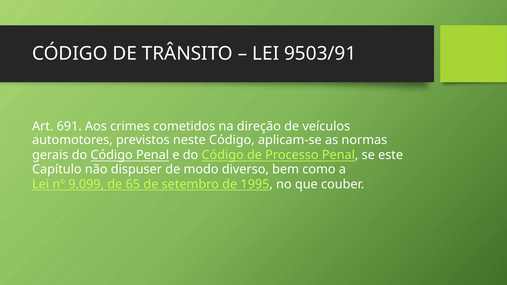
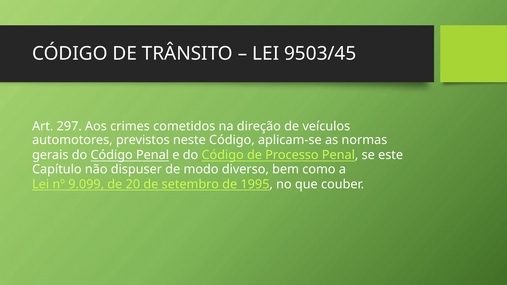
9503/91: 9503/91 -> 9503/45
691: 691 -> 297
65: 65 -> 20
